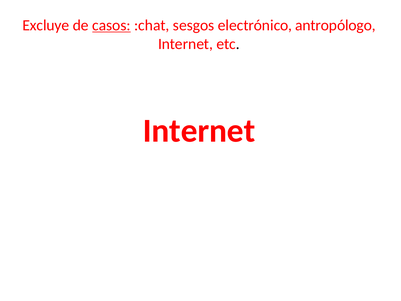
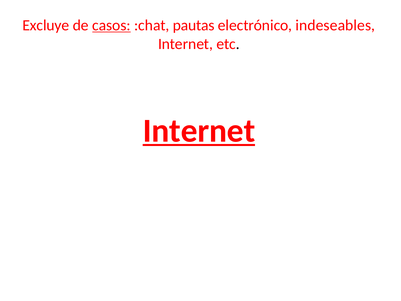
sesgos: sesgos -> pautas
antropólogo: antropólogo -> indeseables
Internet at (199, 131) underline: none -> present
